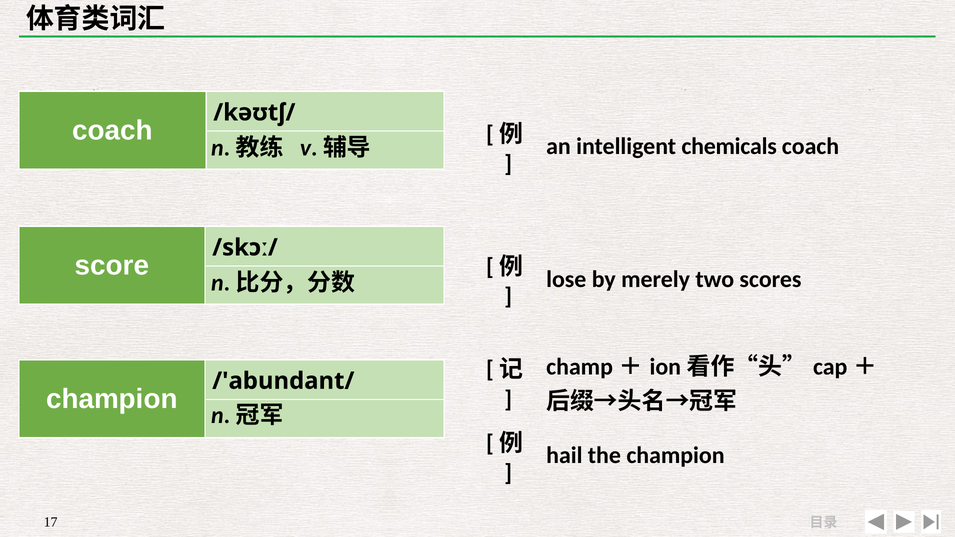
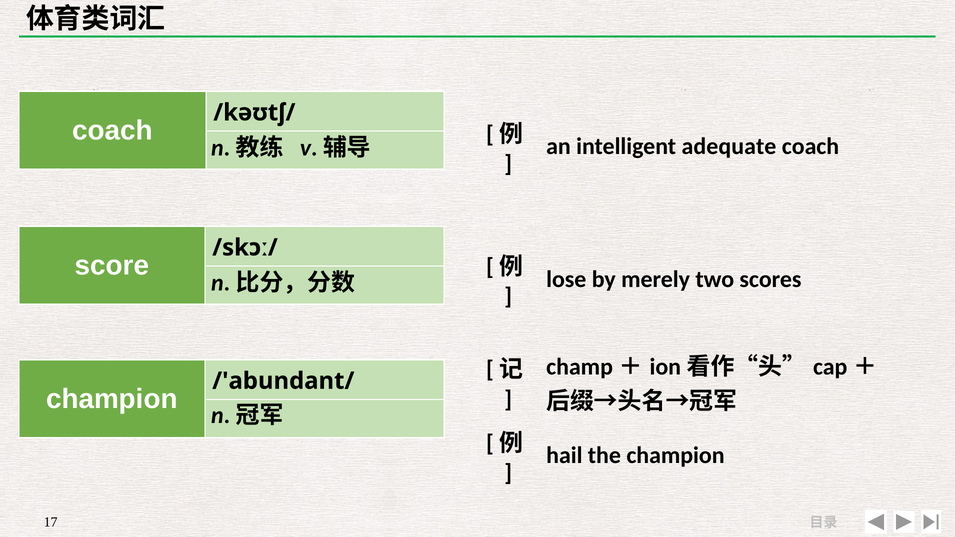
chemicals: chemicals -> adequate
